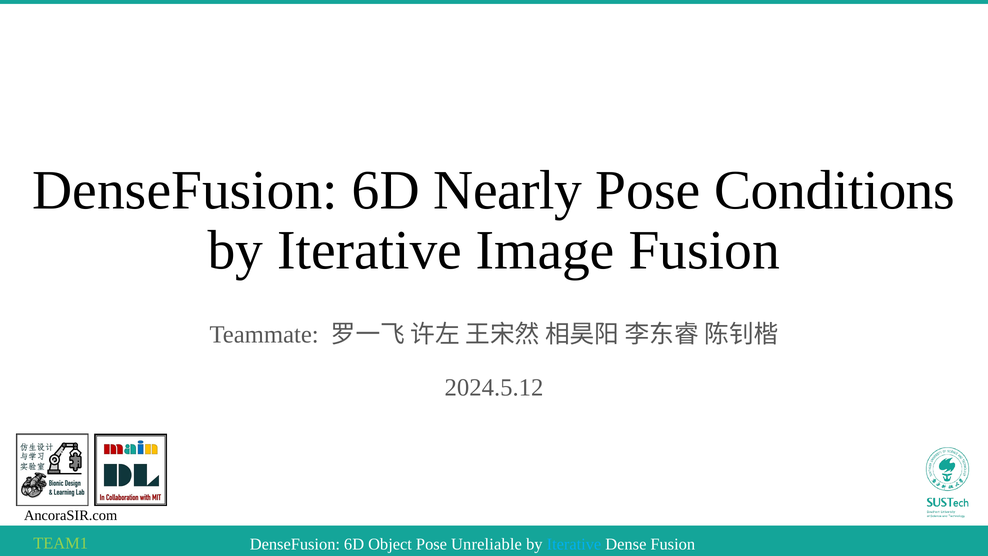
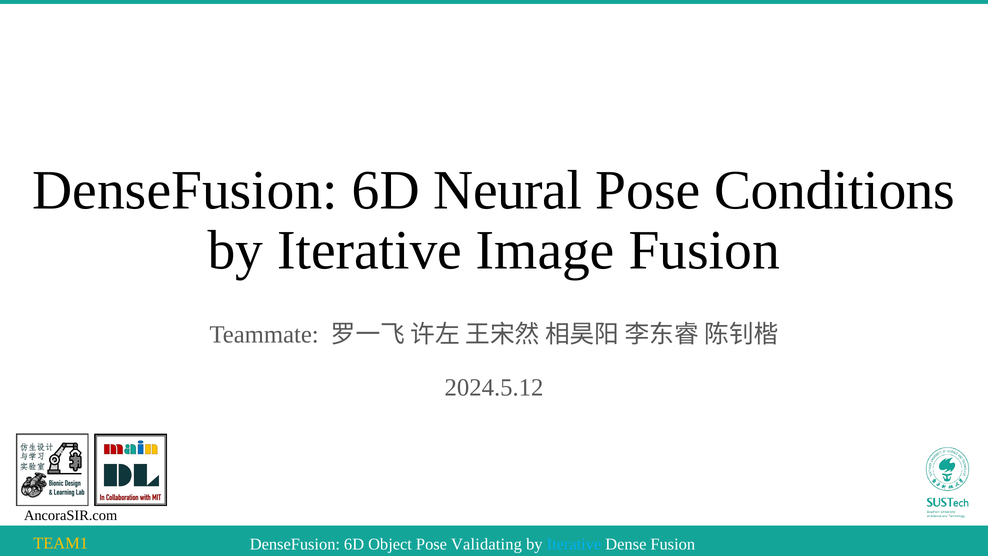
Nearly: Nearly -> Neural
TEAM1 colour: light green -> yellow
Unreliable: Unreliable -> Validating
